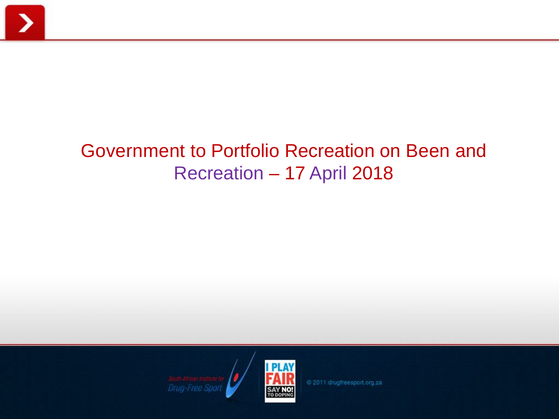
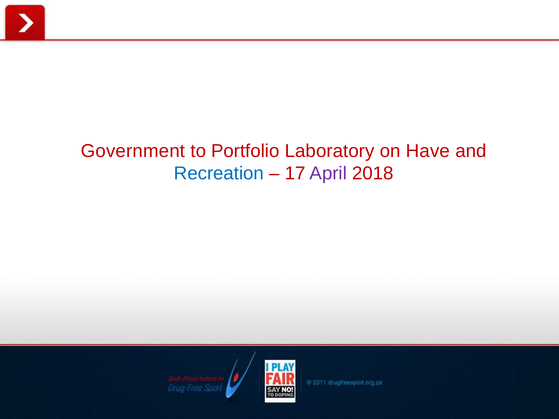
Portfolio Recreation: Recreation -> Laboratory
Been: Been -> Have
Recreation at (219, 173) colour: purple -> blue
